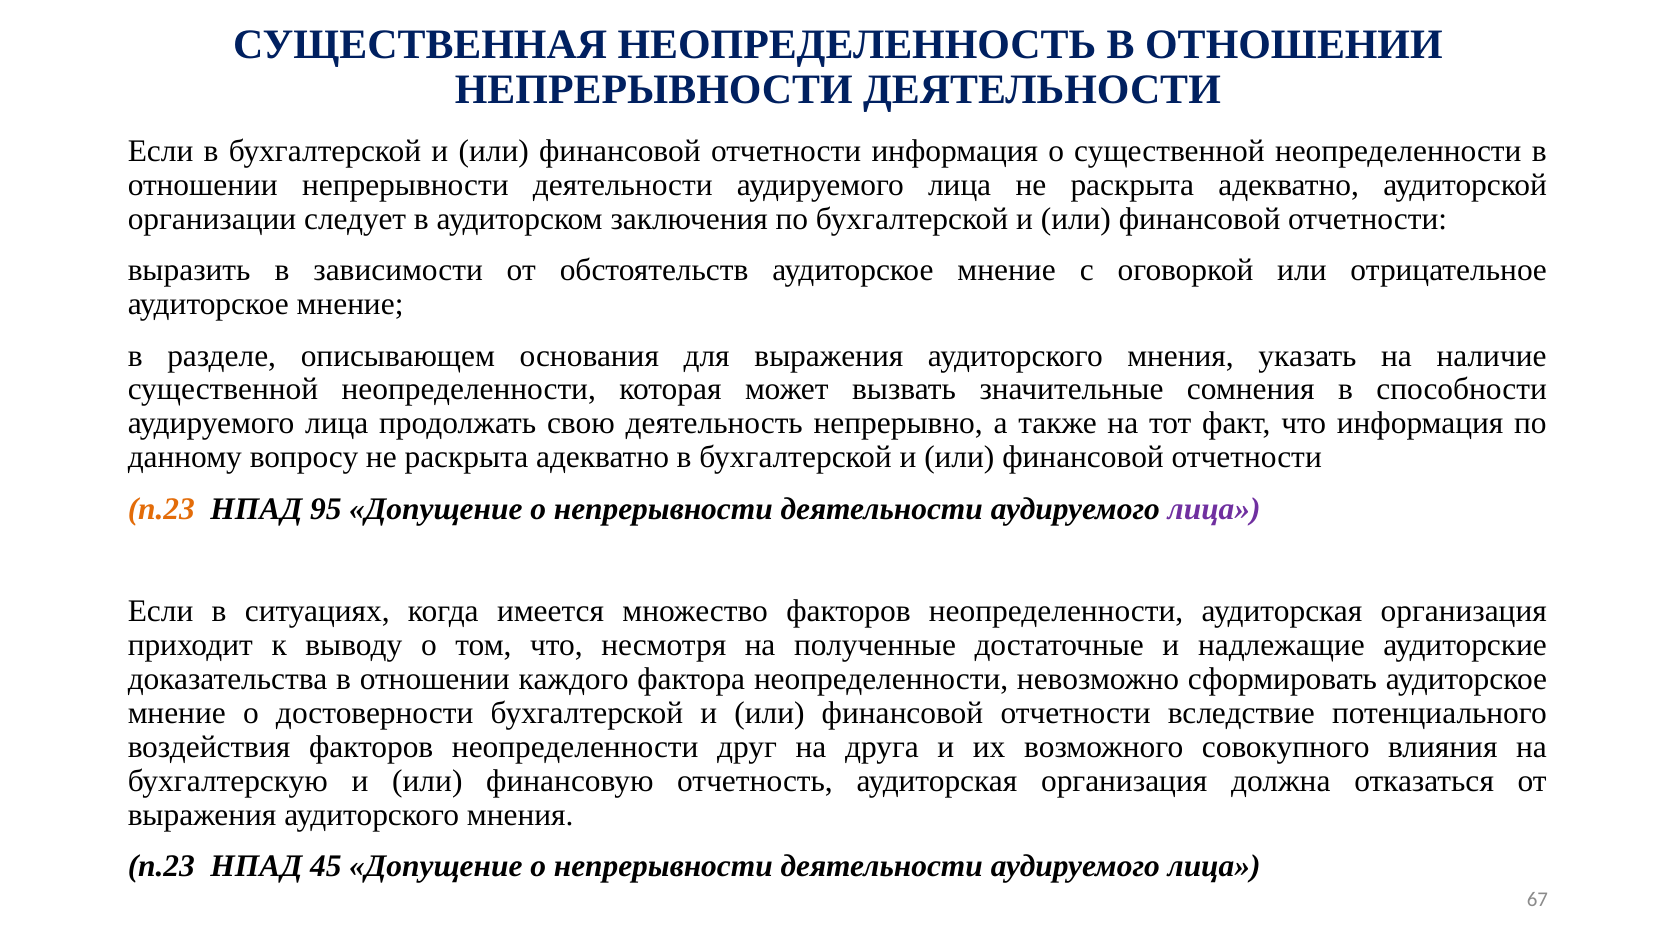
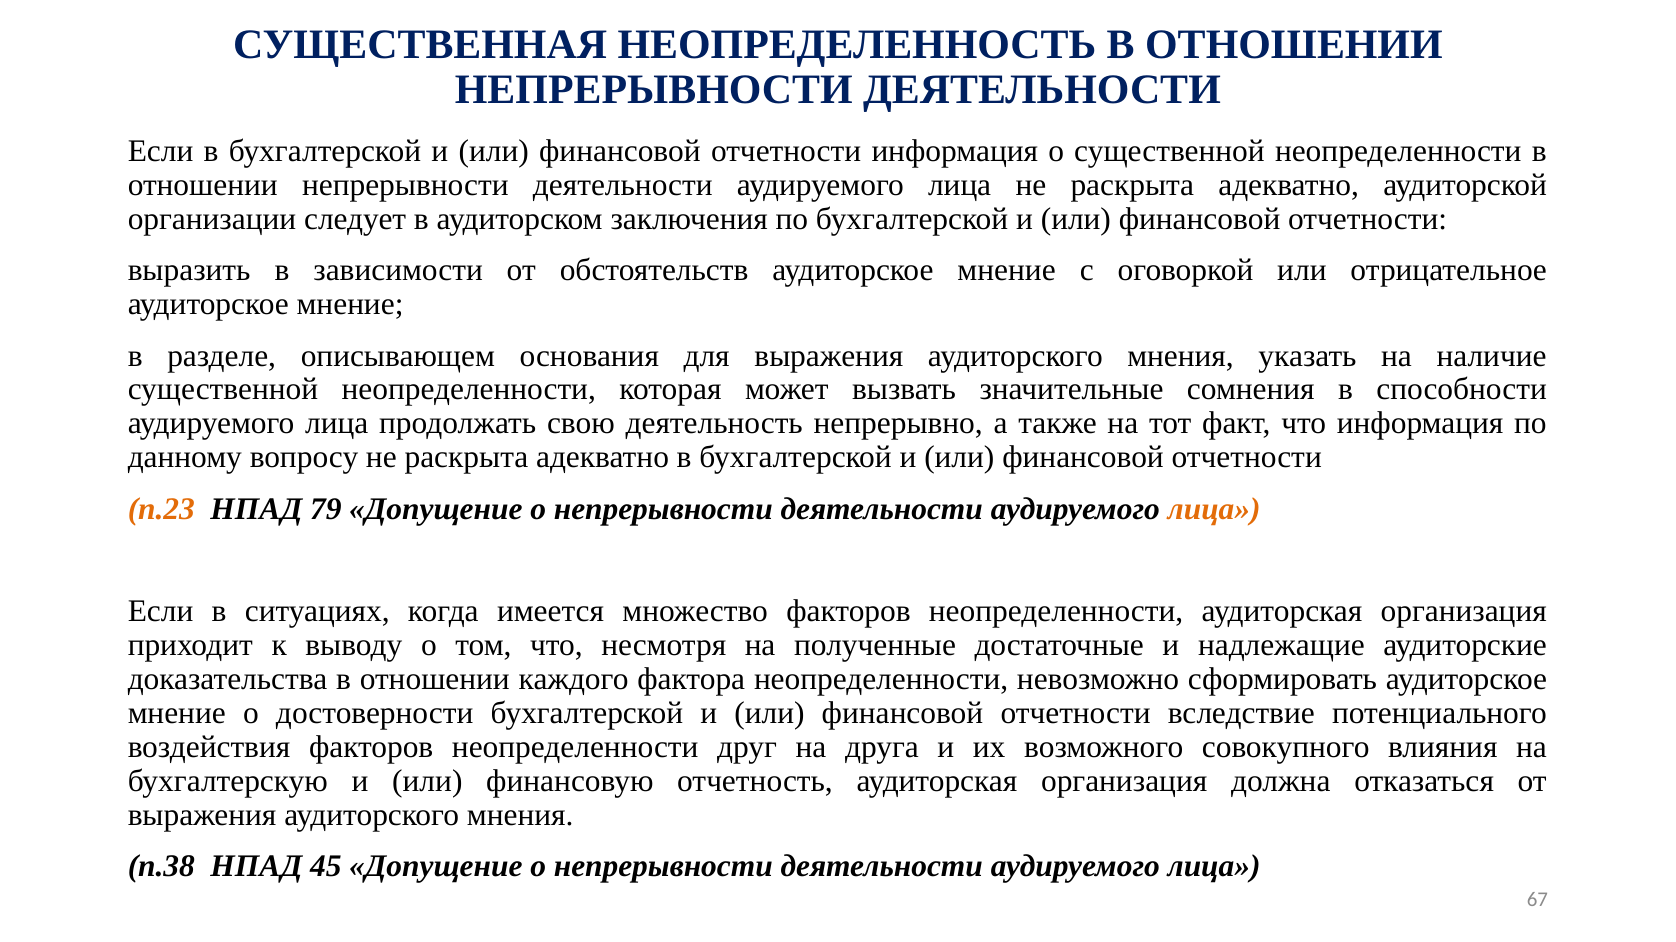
95: 95 -> 79
лица at (1214, 509) colour: purple -> orange
п.23 at (161, 867): п.23 -> п.38
